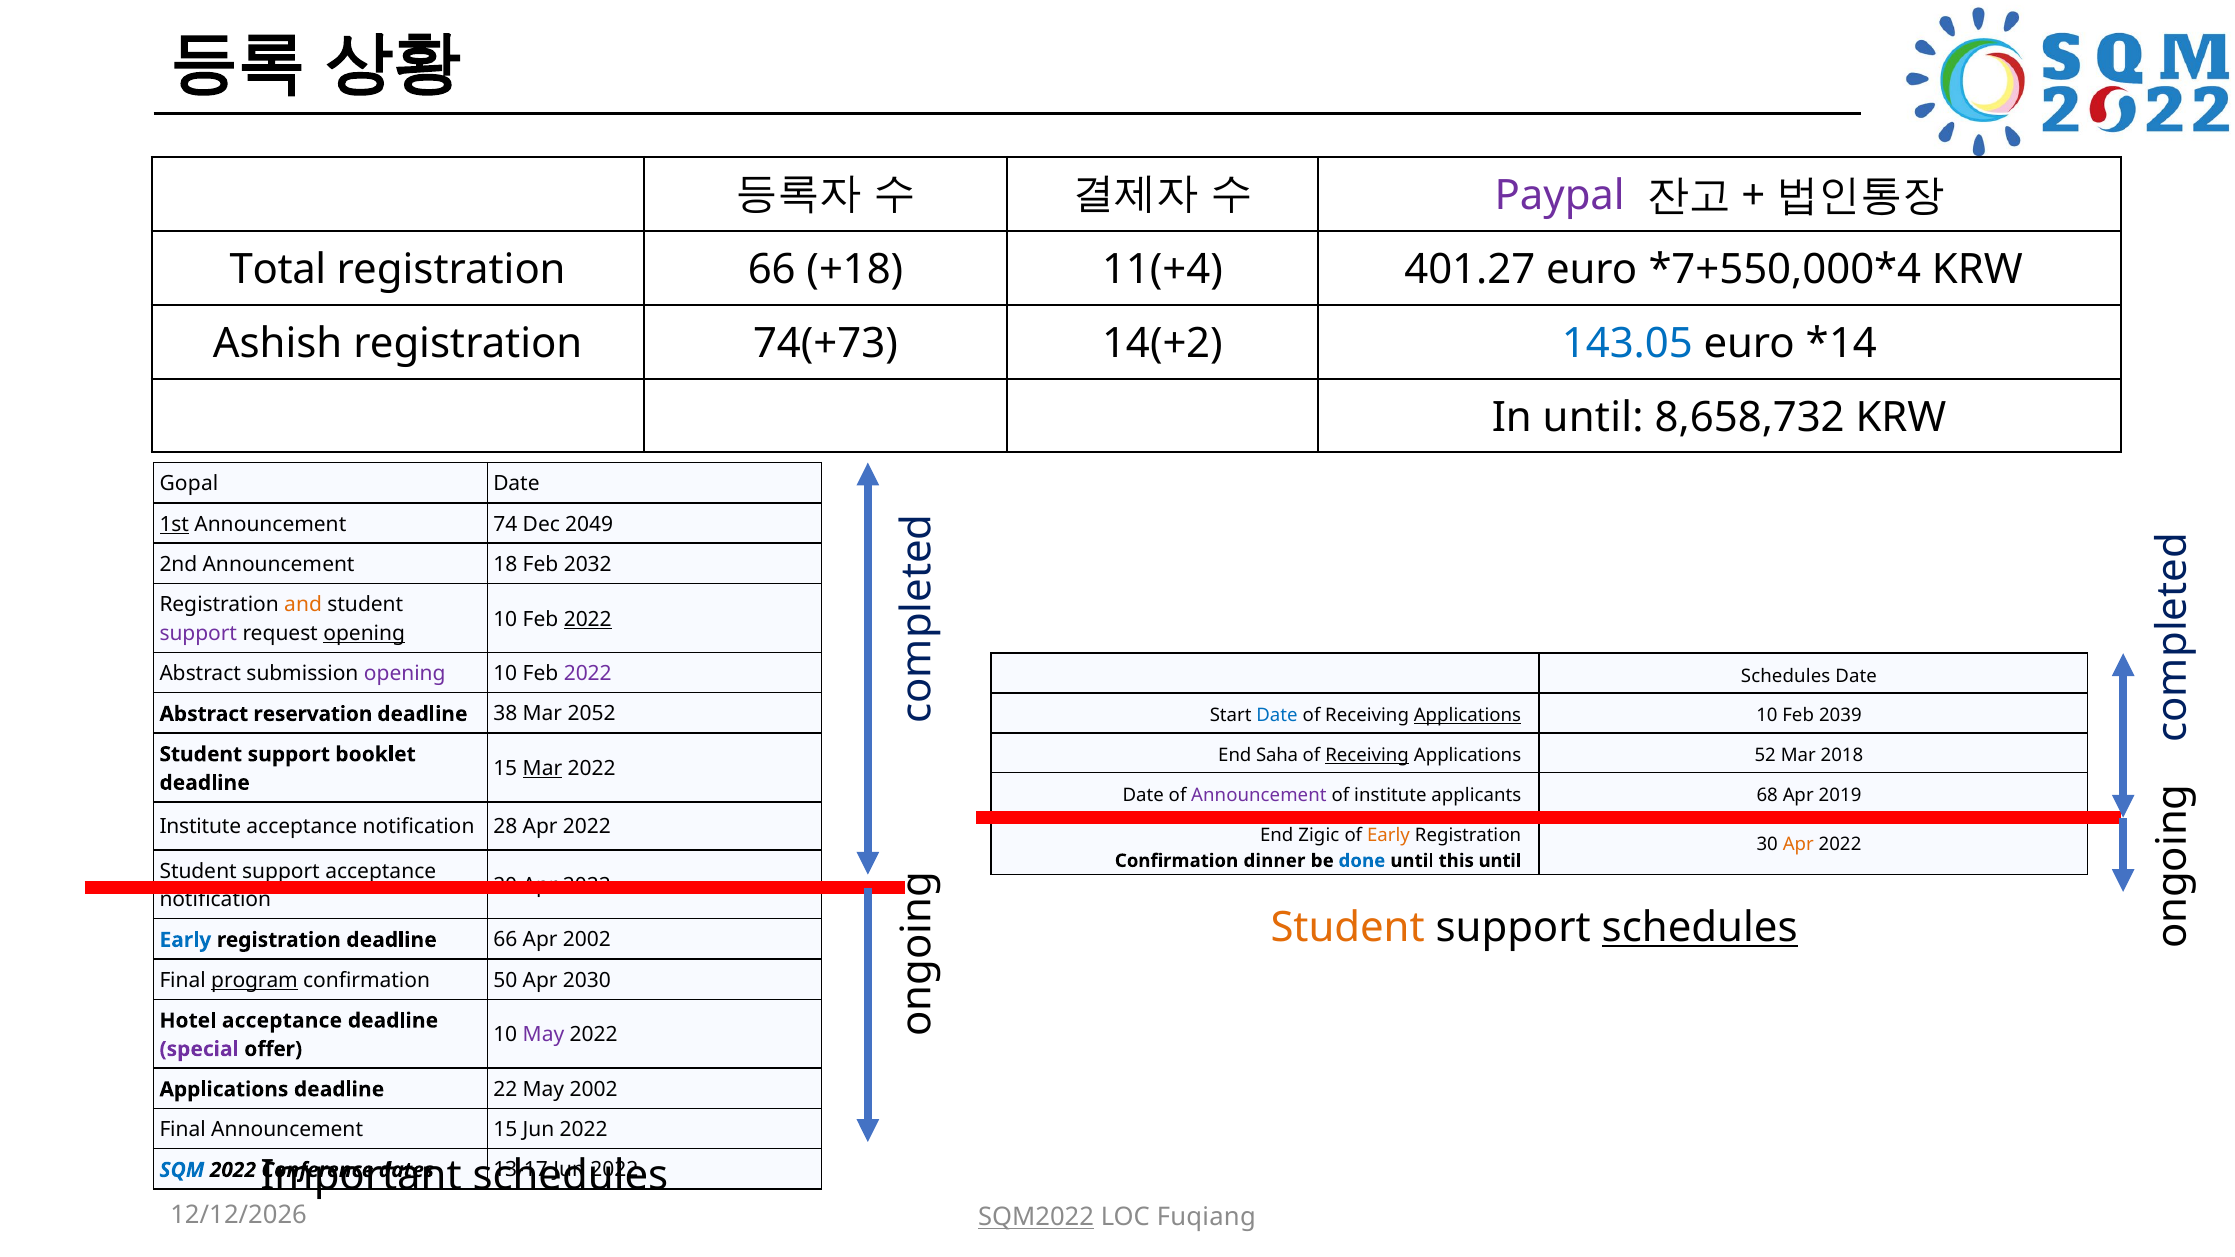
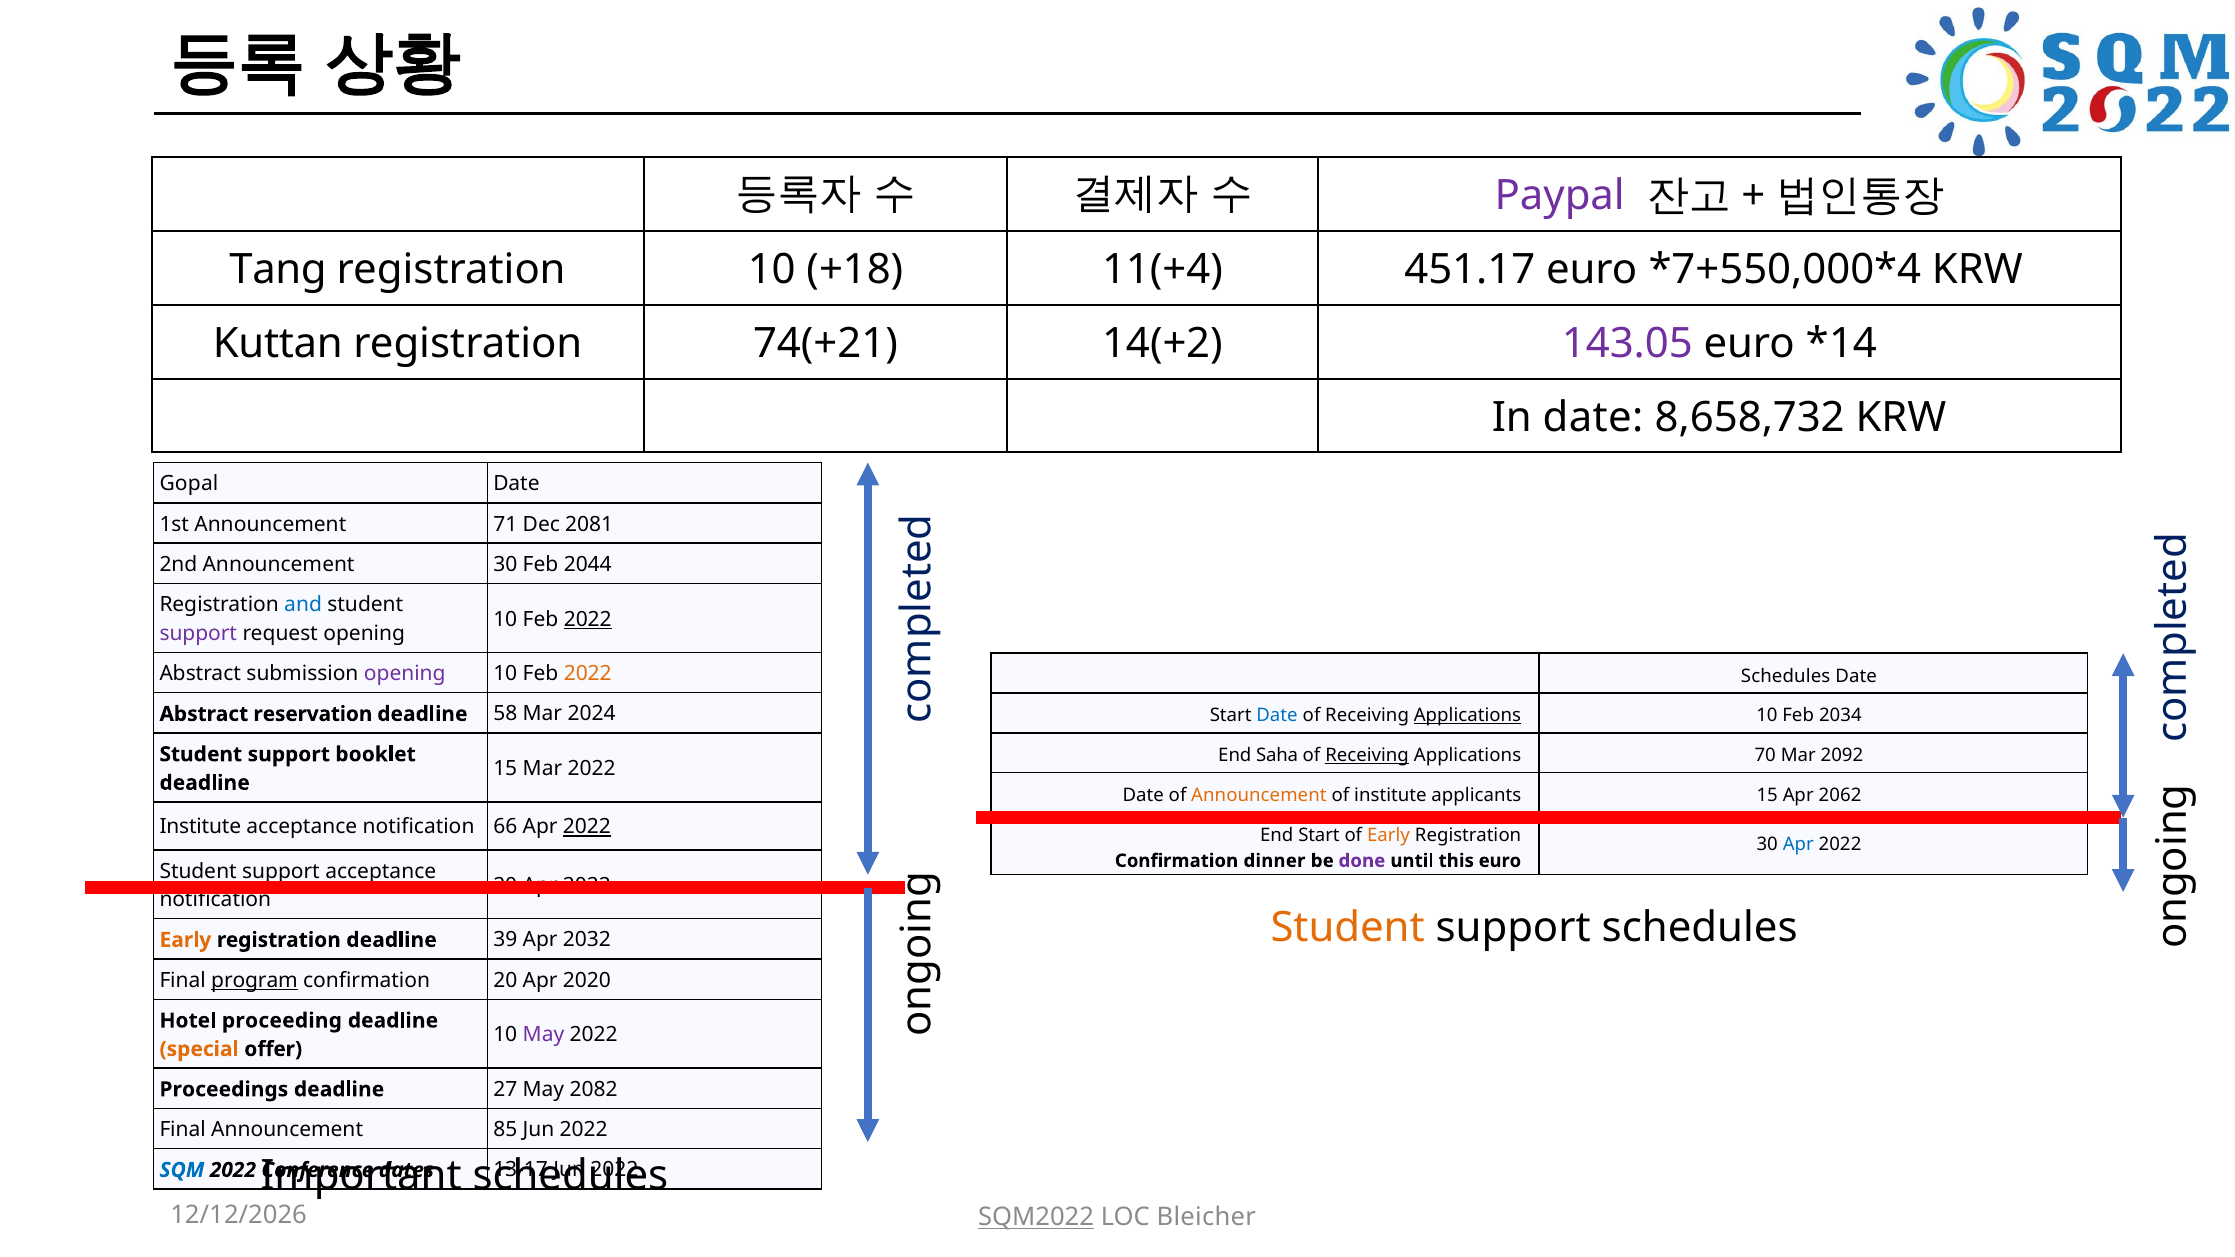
Total: Total -> Tang
registration 66: 66 -> 10
401.27: 401.27 -> 451.17
Ashish: Ashish -> Kuttan
74(+73: 74(+73 -> 74(+21
143.05 colour: blue -> purple
In until: until -> date
1st underline: present -> none
74: 74 -> 71
2049: 2049 -> 2081
Announcement 18: 18 -> 30
2032: 2032 -> 2044
and colour: orange -> blue
opening at (364, 633) underline: present -> none
2022 at (588, 674) colour: purple -> orange
2039: 2039 -> 2034
38: 38 -> 58
2052: 2052 -> 2024
52: 52 -> 70
2018: 2018 -> 2092
Mar at (542, 769) underline: present -> none
Announcement at (1259, 795) colour: purple -> orange
applicants 68: 68 -> 15
2019: 2019 -> 2062
28: 28 -> 66
2022 at (587, 827) underline: none -> present
End Zigic: Zigic -> Start
Apr at (1798, 845) colour: orange -> blue
done colour: blue -> purple
this until: until -> euro
schedules at (1700, 928) underline: present -> none
Early at (185, 940) colour: blue -> orange
deadline 66: 66 -> 39
Apr 2002: 2002 -> 2032
confirmation 50: 50 -> 20
2030: 2030 -> 2020
Hotel acceptance: acceptance -> proceeding
special colour: purple -> orange
Applications at (224, 1090): Applications -> Proceedings
22: 22 -> 27
May 2002: 2002 -> 2082
Announcement 15: 15 -> 85
Fuqiang: Fuqiang -> Bleicher
